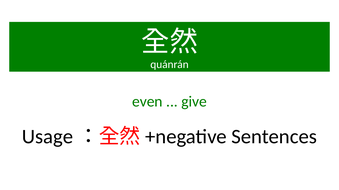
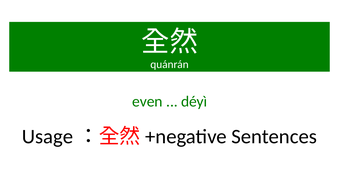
give: give -> déyì
